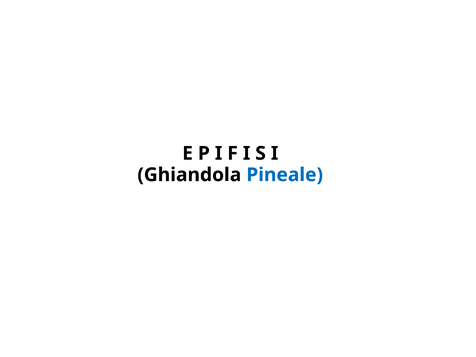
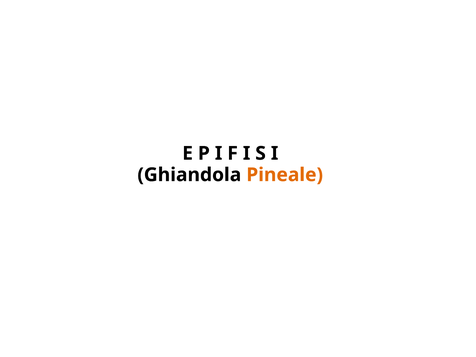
Pineale colour: blue -> orange
